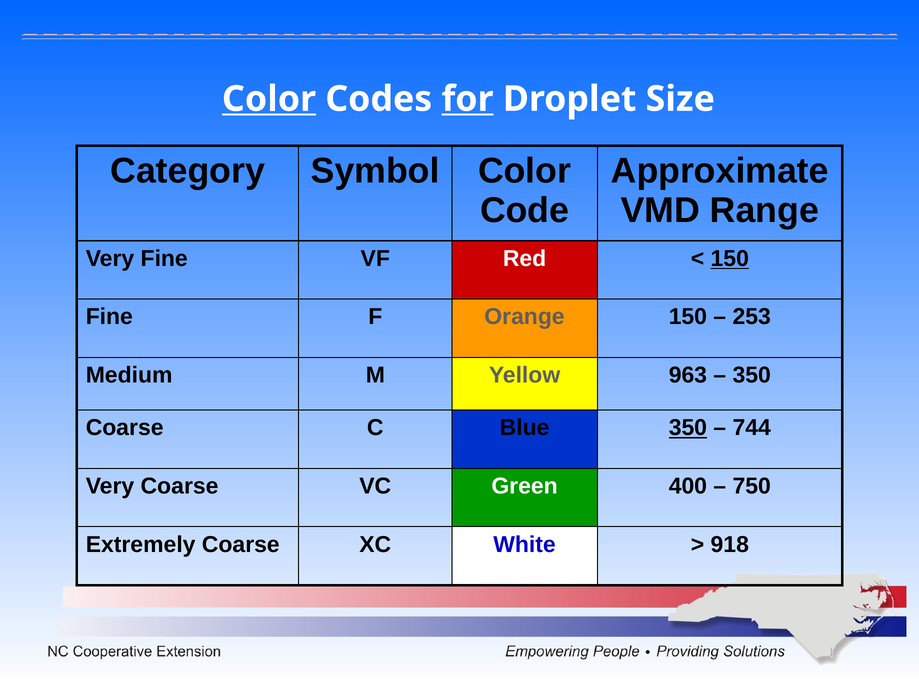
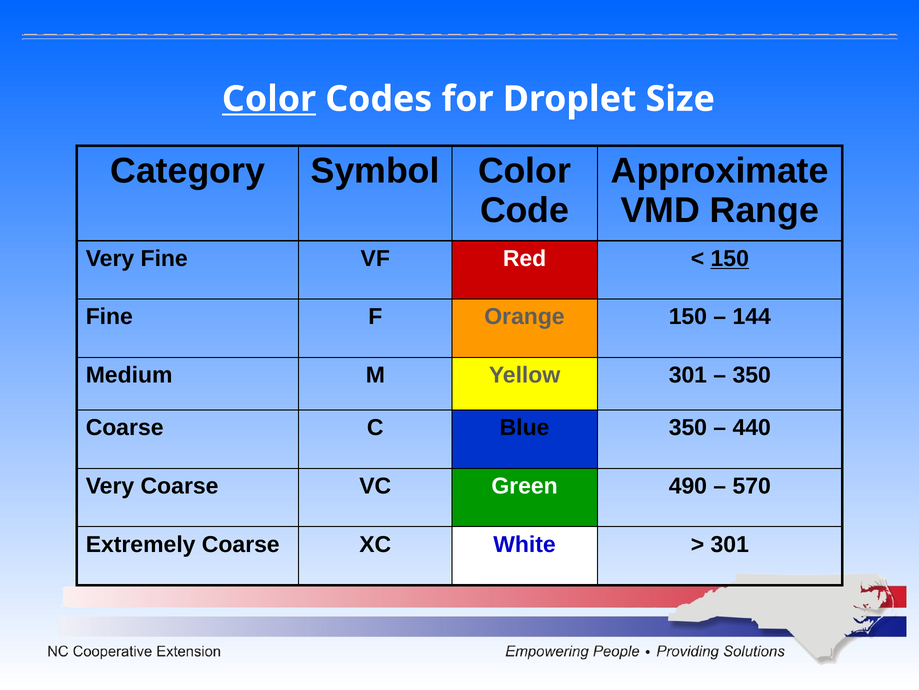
for underline: present -> none
253: 253 -> 144
Yellow 963: 963 -> 301
350 at (688, 427) underline: present -> none
744: 744 -> 440
400: 400 -> 490
750: 750 -> 570
918 at (730, 544): 918 -> 301
